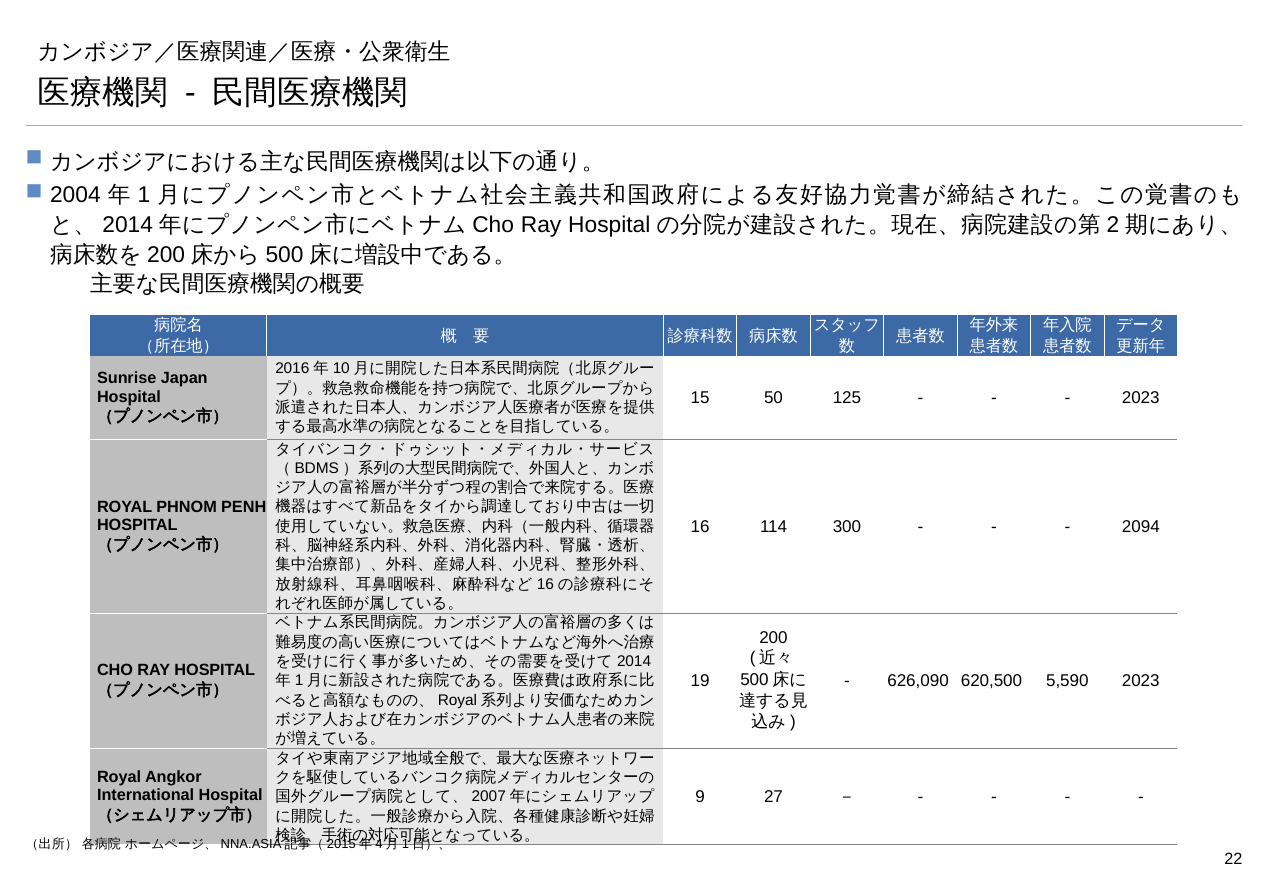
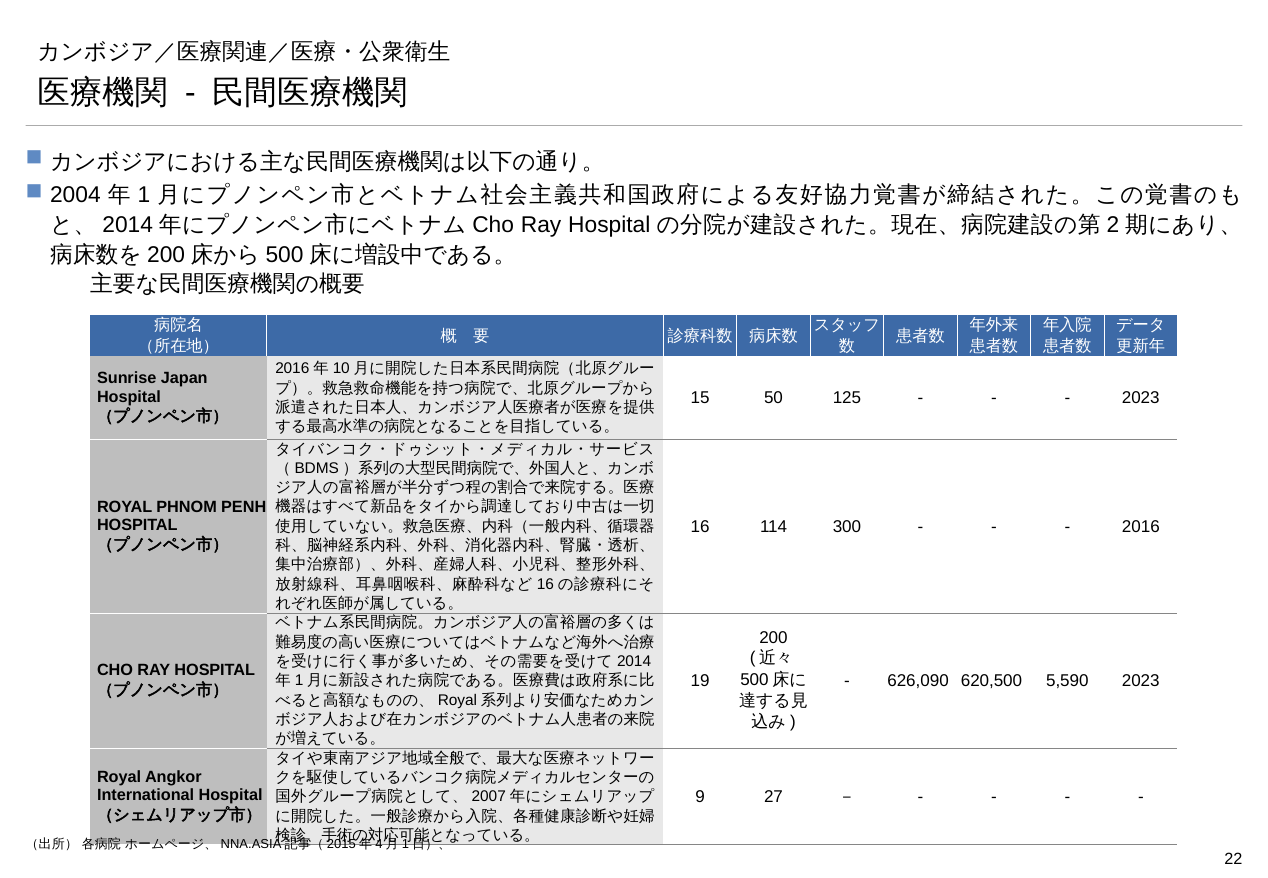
2094: 2094 -> 2016
